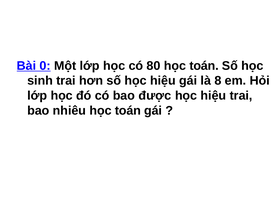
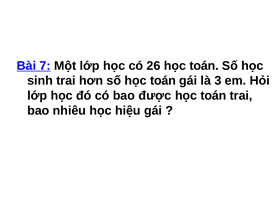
0: 0 -> 7
80: 80 -> 26
số học hiệu: hiệu -> toán
8: 8 -> 3
hiệu at (213, 96): hiệu -> toán
nhiêu học toán: toán -> hiệu
